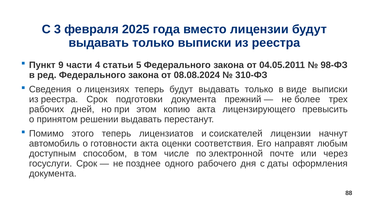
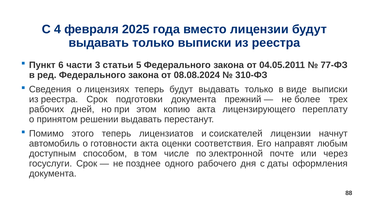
3: 3 -> 4
9: 9 -> 6
4: 4 -> 3
98-ФЗ: 98-ФЗ -> 77-ФЗ
превысить: превысить -> переплату
